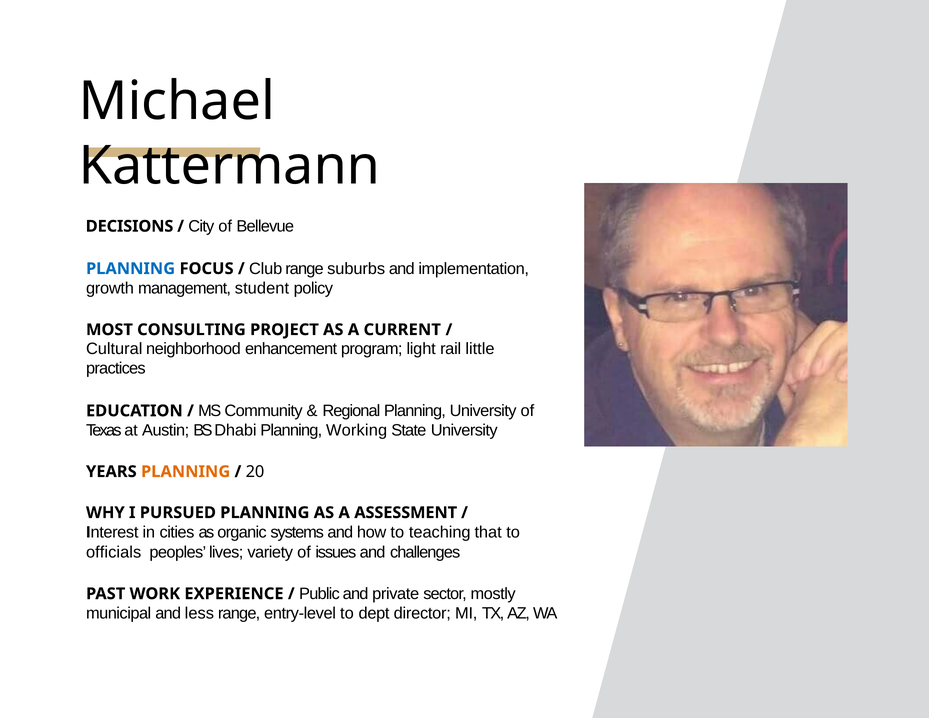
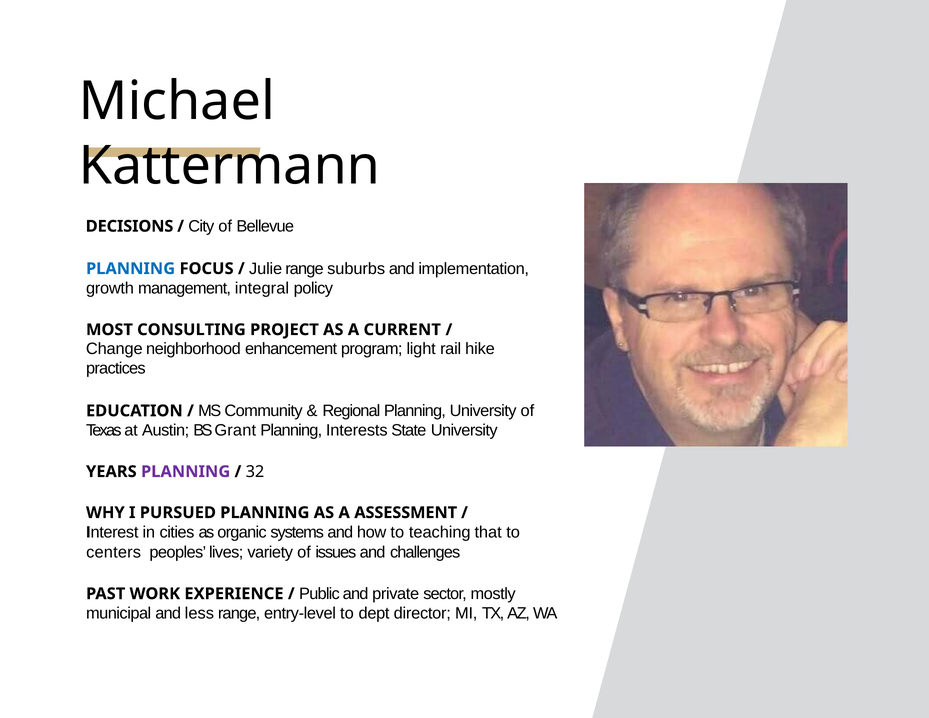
Club: Club -> Julie
student: student -> integral
Cultural: Cultural -> Change
little: little -> hike
Dhabi: Dhabi -> Grant
Working: Working -> Interests
PLANNING at (186, 472) colour: orange -> purple
20: 20 -> 32
officials: officials -> centers
